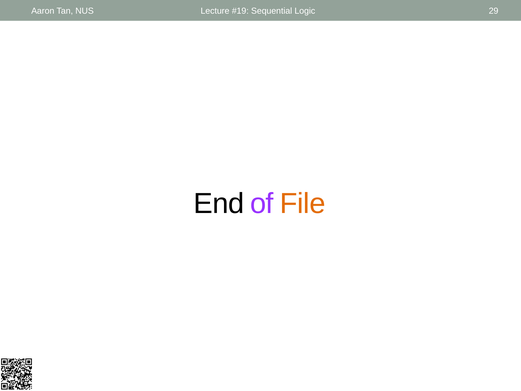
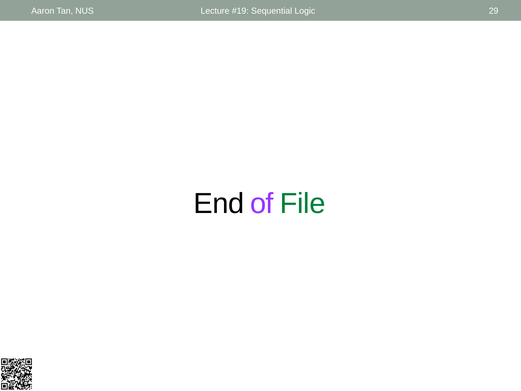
File colour: orange -> green
